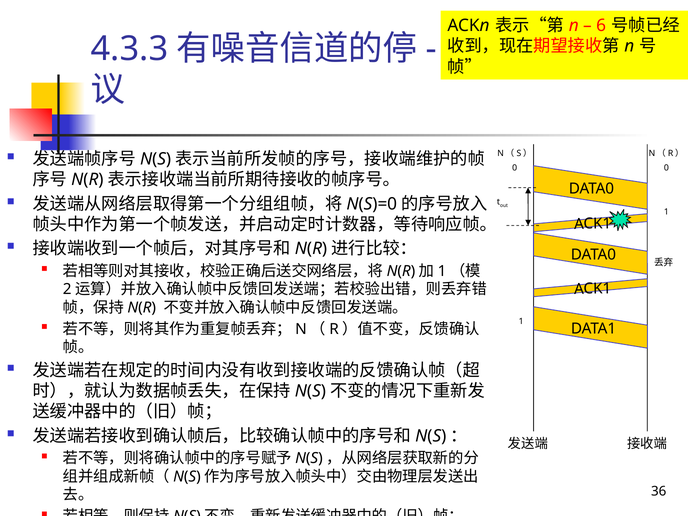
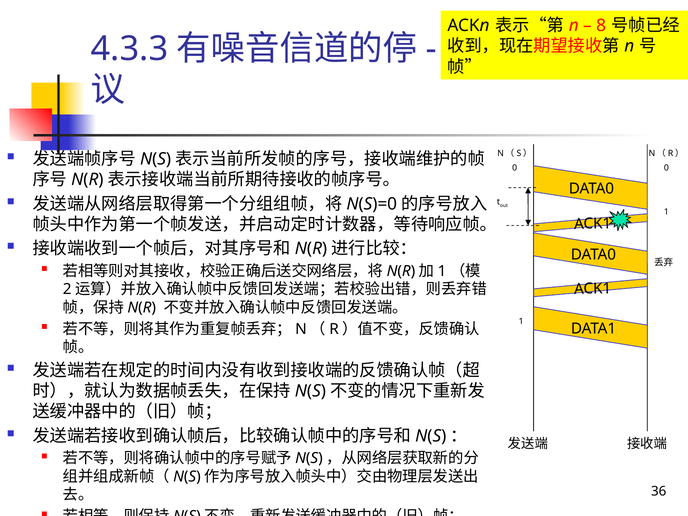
6: 6 -> 8
